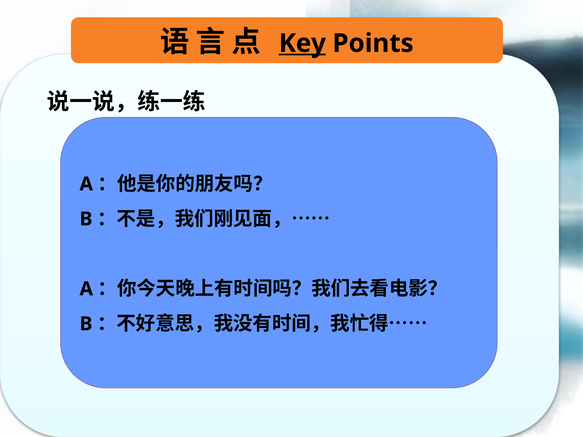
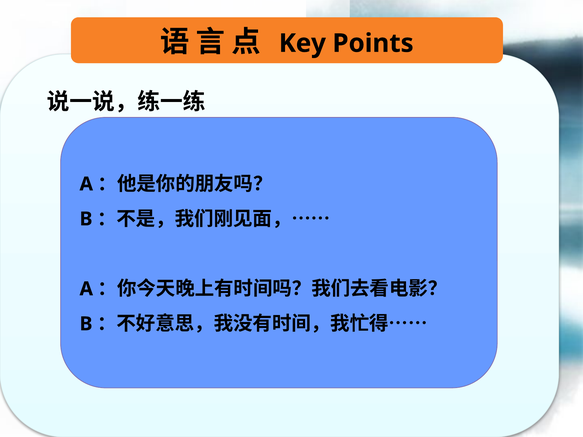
Key underline: present -> none
